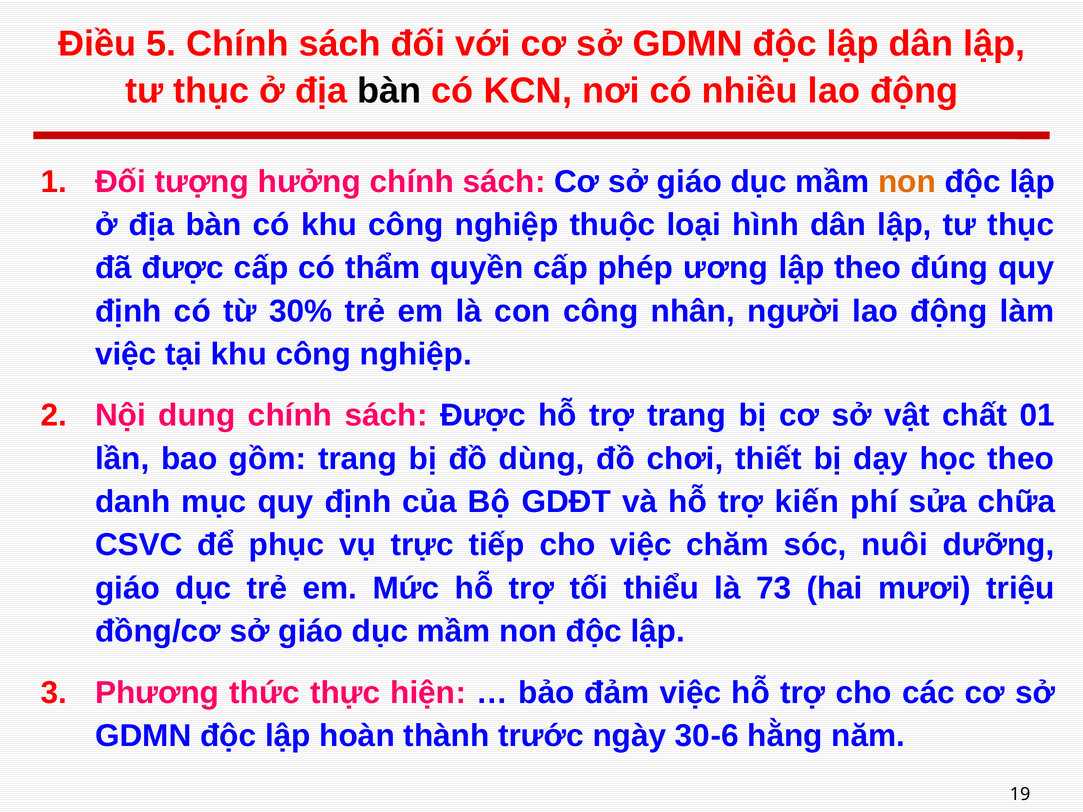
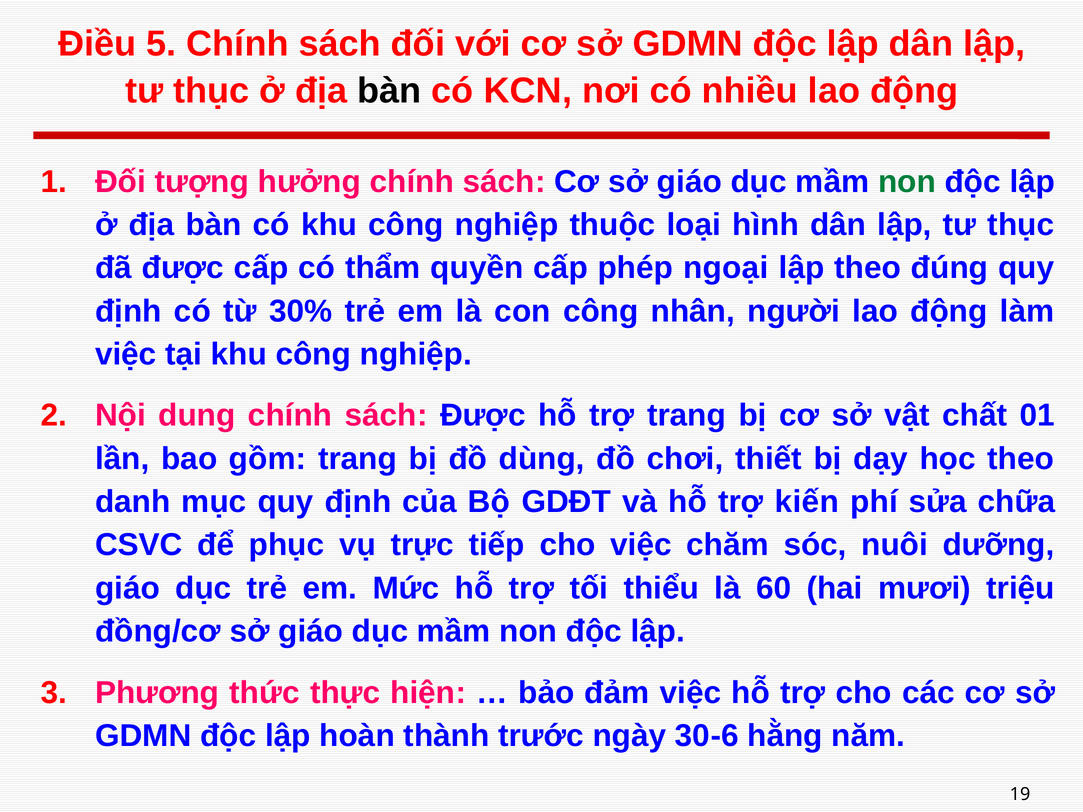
non at (907, 182) colour: orange -> green
ương: ương -> ngoại
73: 73 -> 60
